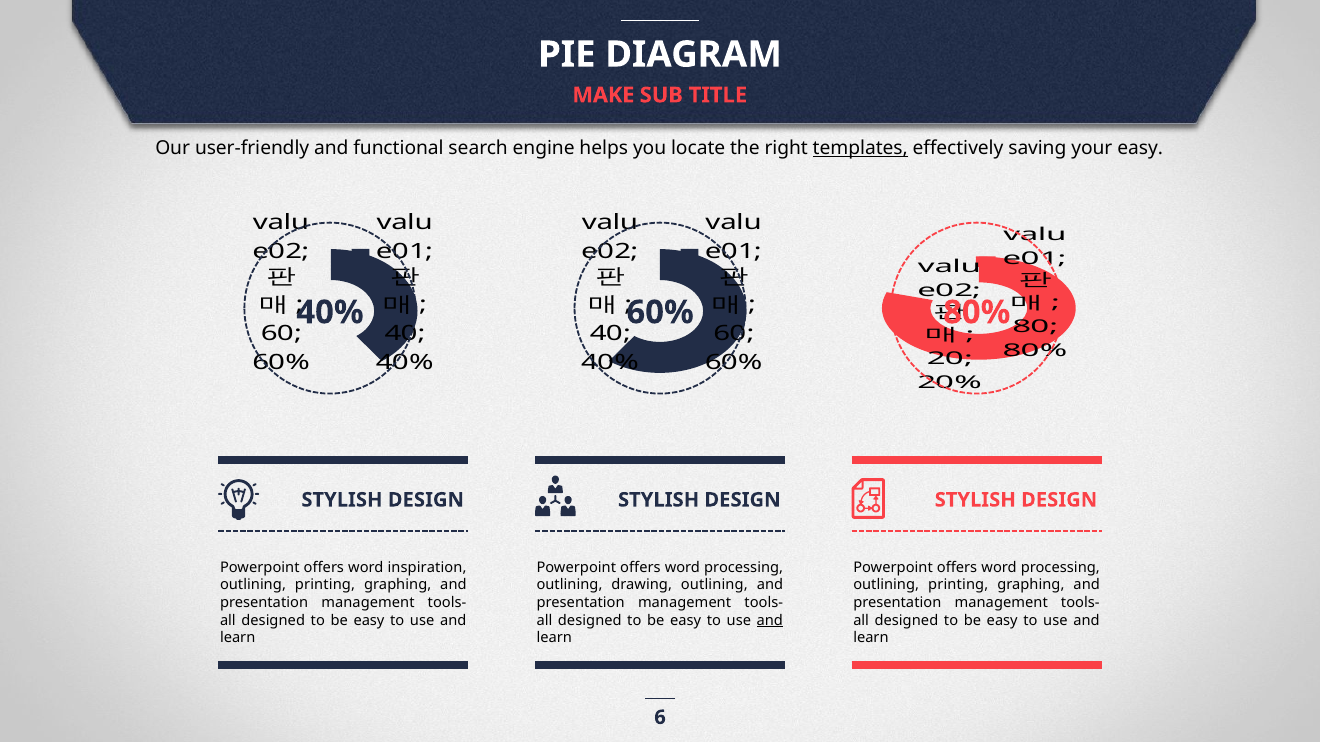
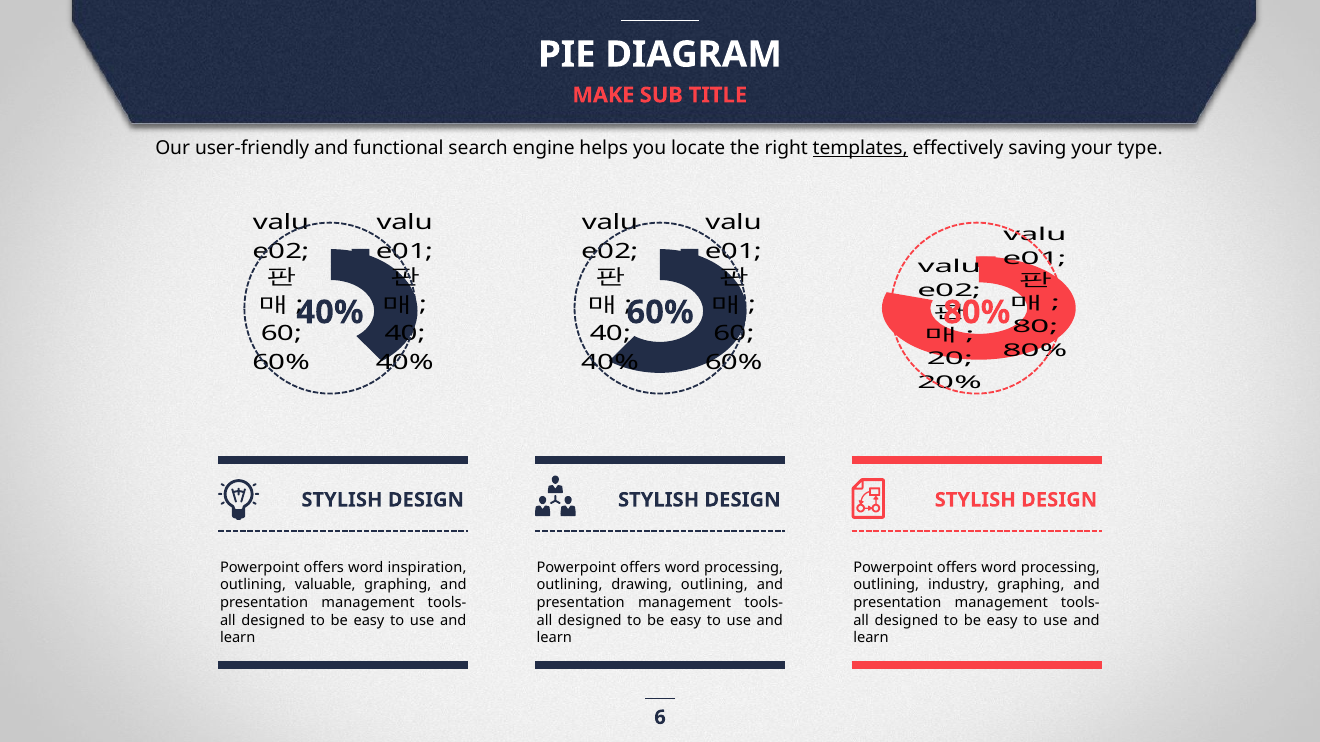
your easy: easy -> type
printing at (325, 586): printing -> valuable
printing at (958, 586): printing -> industry
and at (770, 621) underline: present -> none
